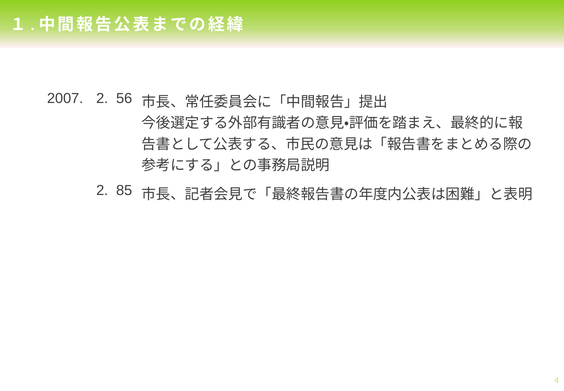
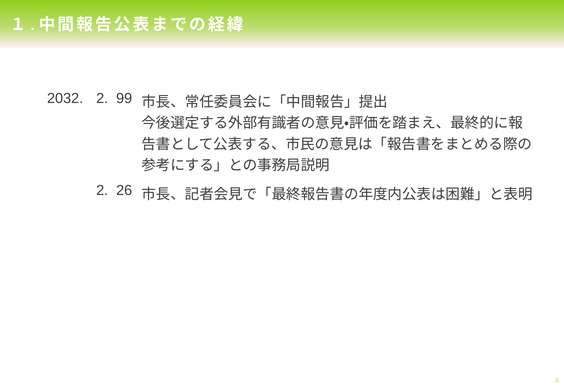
2007: 2007 -> 2032
56: 56 -> 99
85: 85 -> 26
